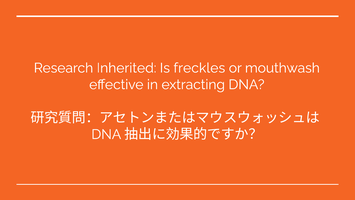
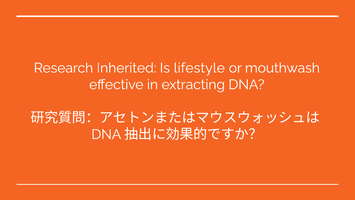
freckles: freckles -> lifestyle
